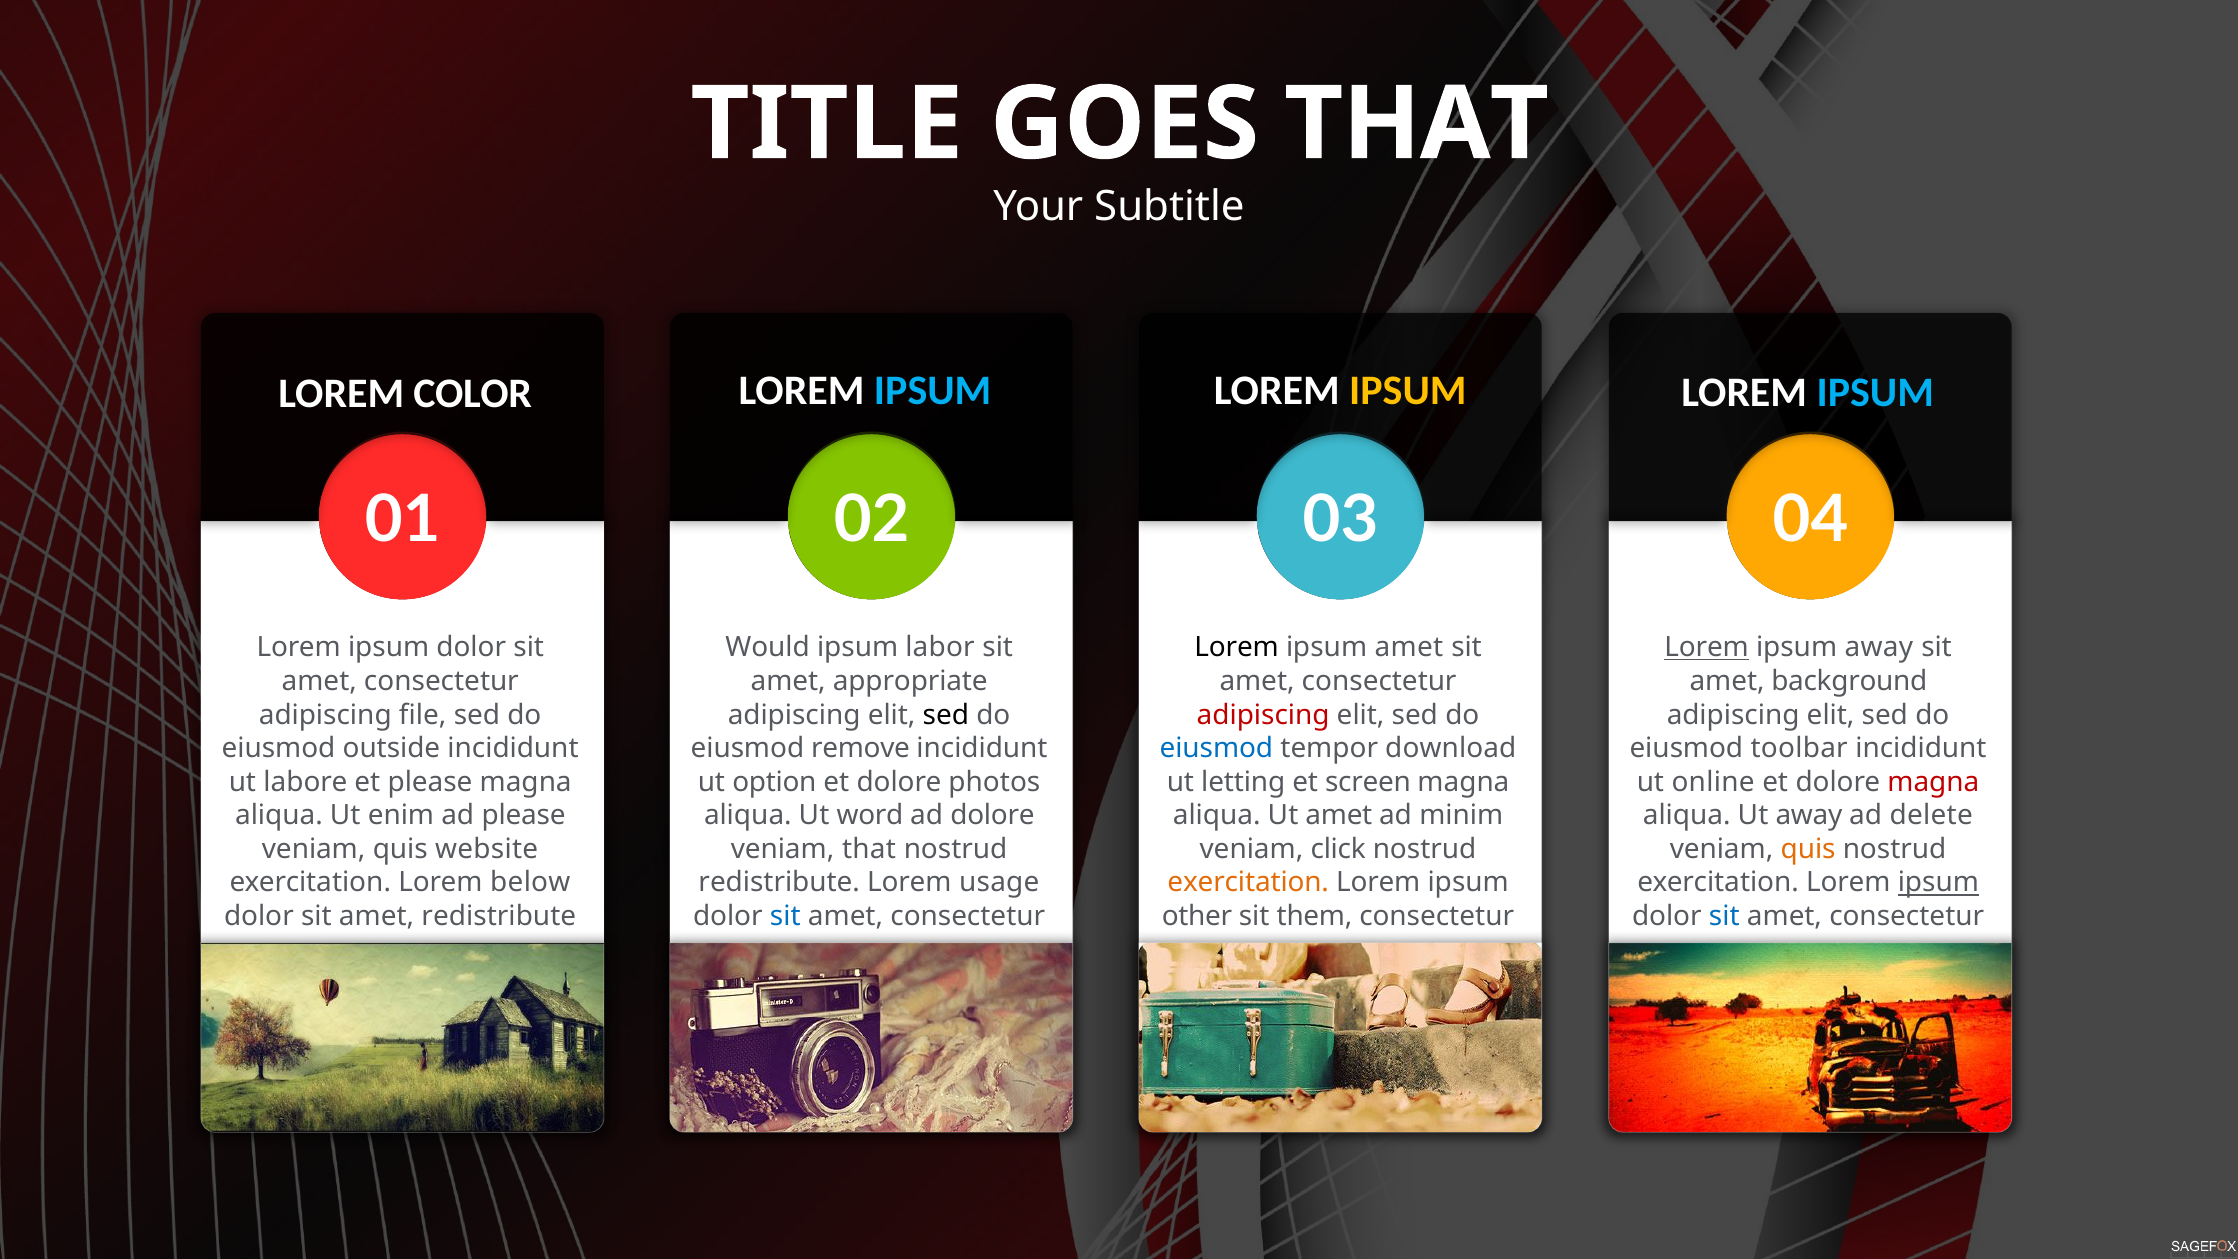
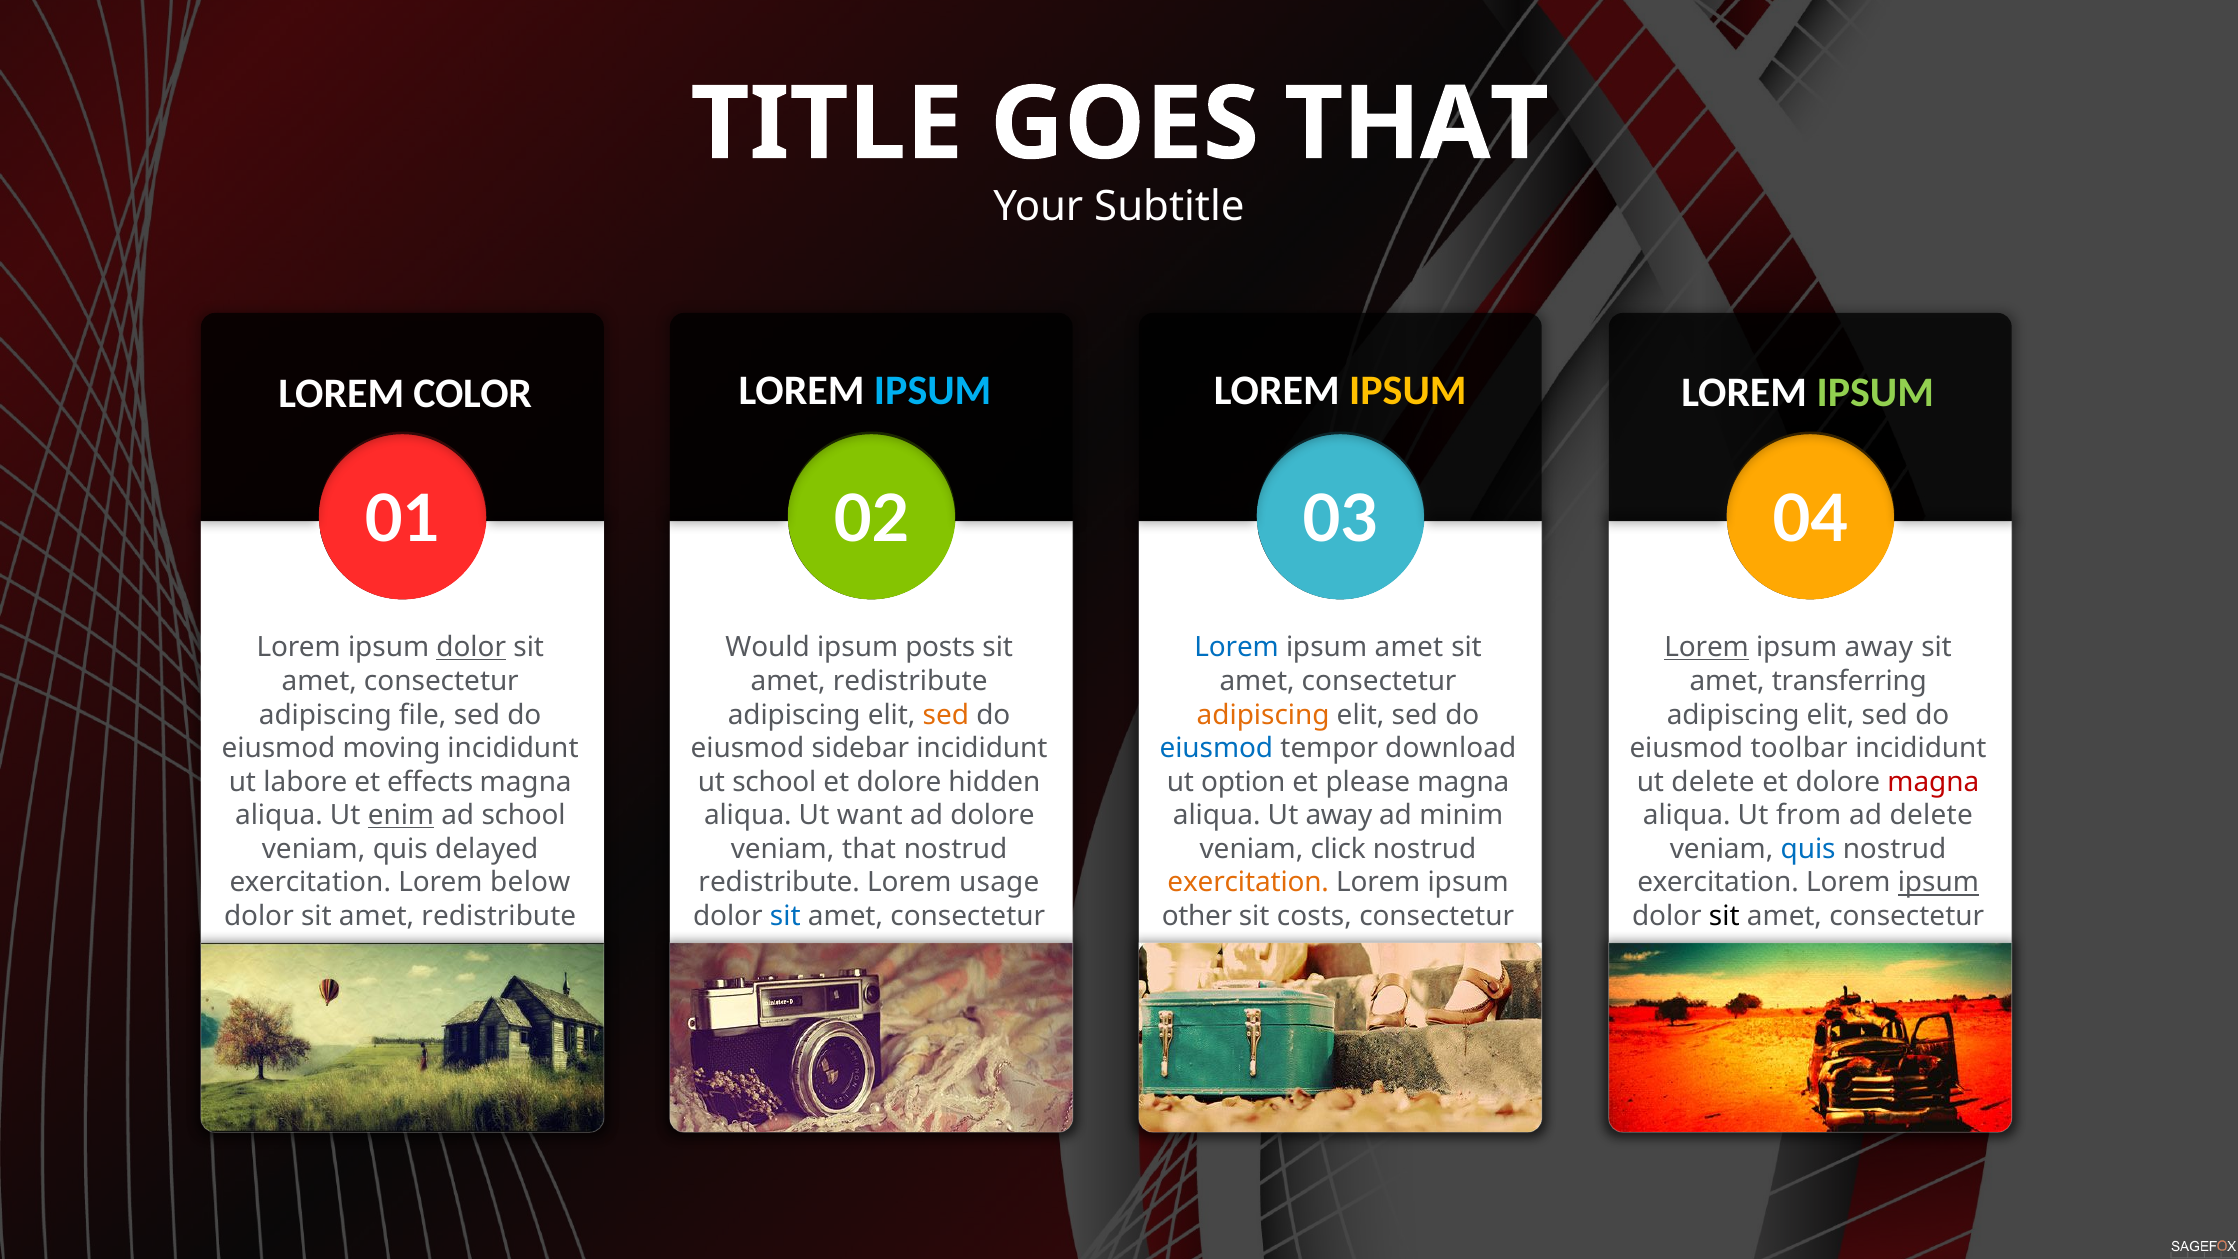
IPSUM at (1875, 393) colour: light blue -> light green
dolor at (471, 648) underline: none -> present
labor: labor -> posts
Lorem at (1237, 648) colour: black -> blue
appropriate at (910, 681): appropriate -> redistribute
background: background -> transferring
sed at (946, 715) colour: black -> orange
adipiscing at (1263, 715) colour: red -> orange
outside: outside -> moving
remove: remove -> sidebar
et please: please -> effects
ut option: option -> school
photos: photos -> hidden
letting: letting -> option
screen: screen -> please
ut online: online -> delete
enim underline: none -> present
ad please: please -> school
word: word -> want
Ut amet: amet -> away
Ut away: away -> from
website: website -> delayed
quis at (1808, 849) colour: orange -> blue
them: them -> costs
sit at (1724, 916) colour: blue -> black
